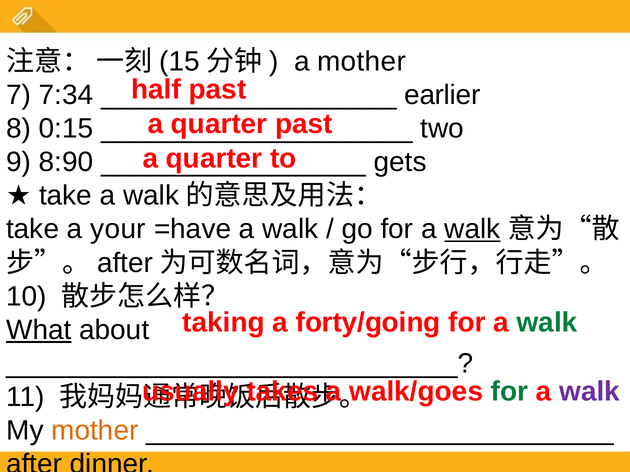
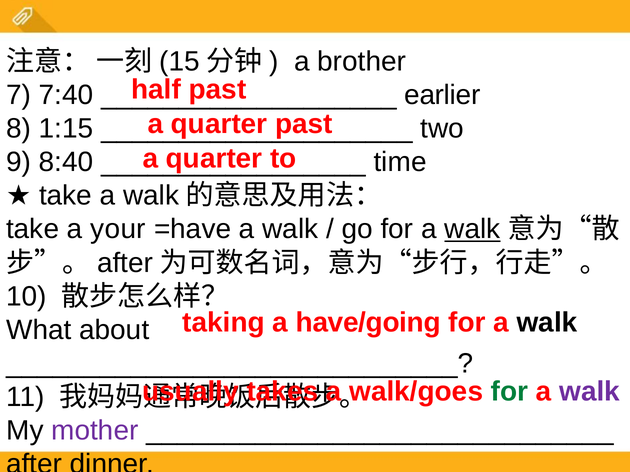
a mother: mother -> brother
7:34: 7:34 -> 7:40
0:15: 0:15 -> 1:15
8:90: 8:90 -> 8:40
gets: gets -> time
forty/going: forty/going -> have/going
walk at (547, 323) colour: green -> black
What underline: present -> none
mother at (95, 431) colour: orange -> purple
